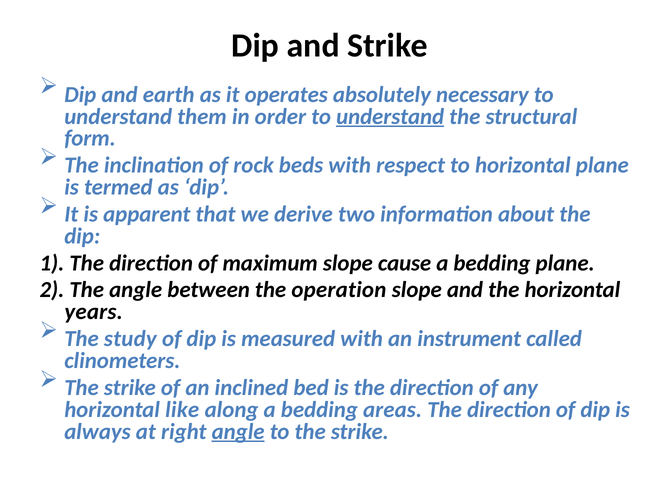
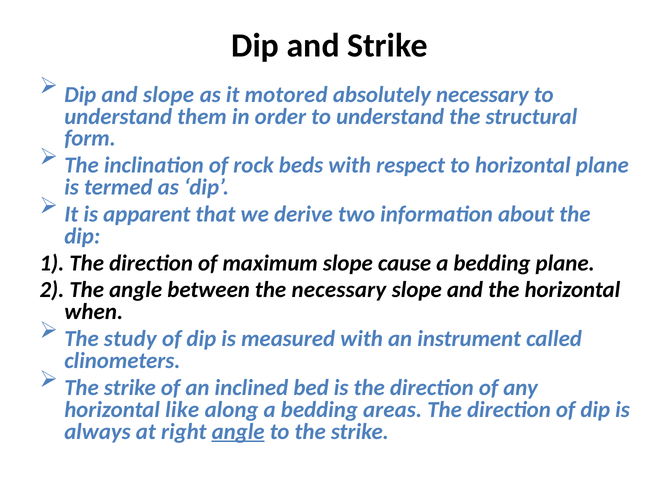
and earth: earth -> slope
operates: operates -> motored
understand at (390, 117) underline: present -> none
the operation: operation -> necessary
years: years -> when
